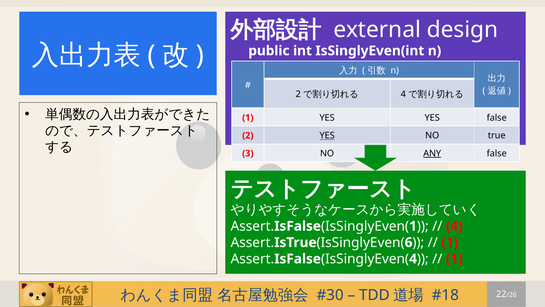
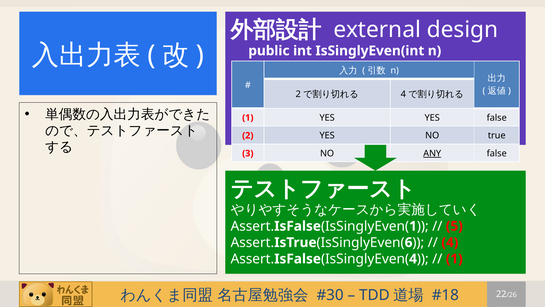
YES at (327, 135) underline: present -> none
4 at (454, 226): 4 -> 5
1 at (450, 242): 1 -> 4
